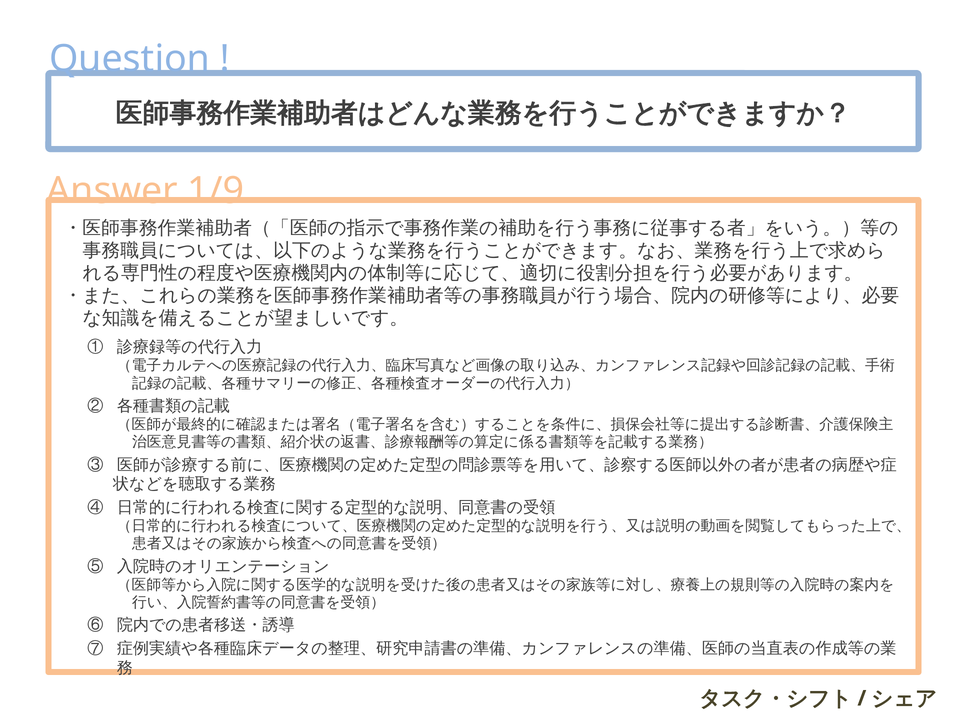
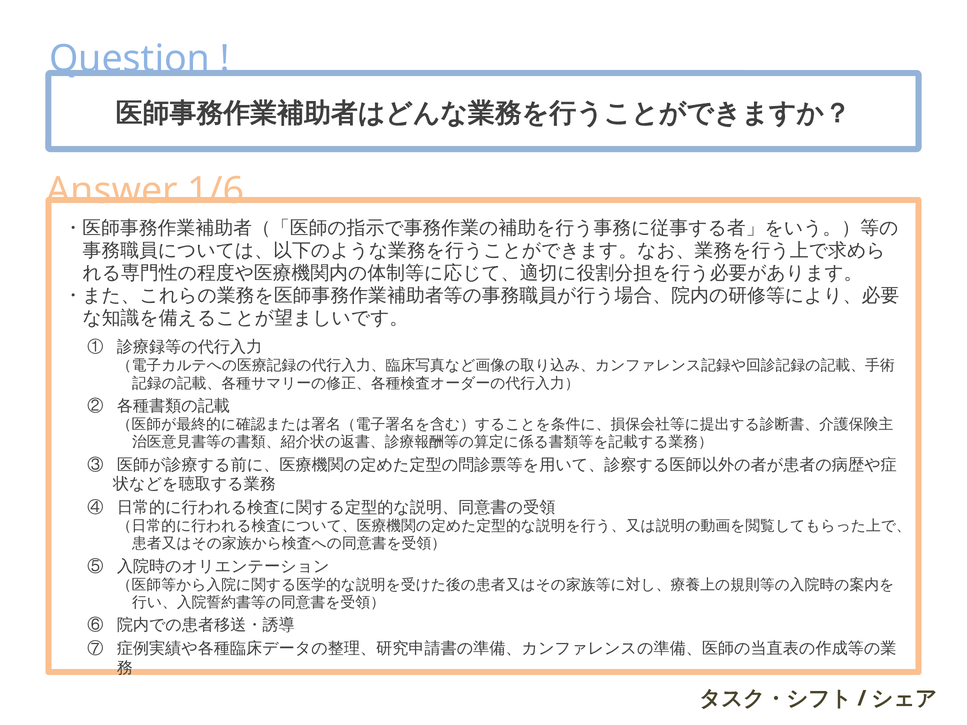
1/9: 1/9 -> 1/6
